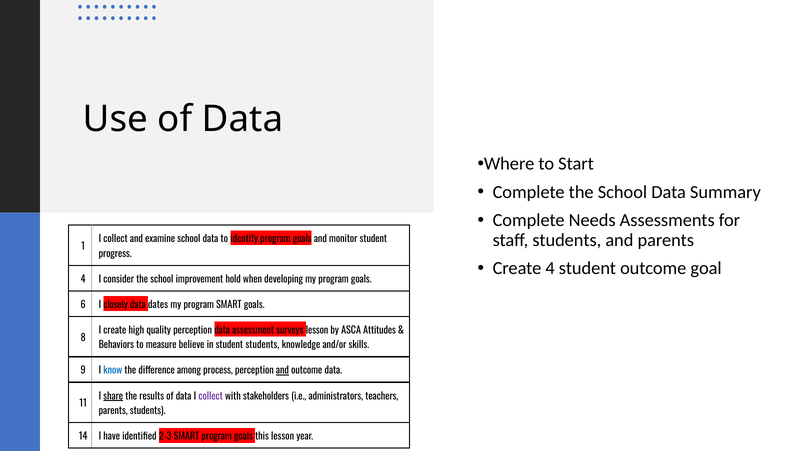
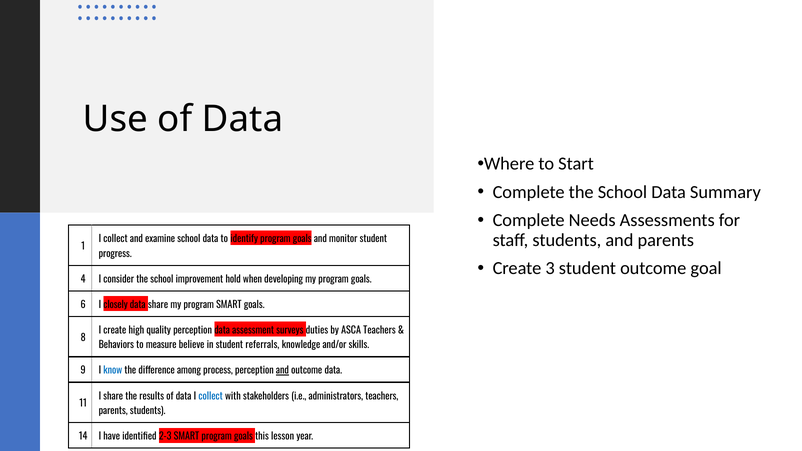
Create 4: 4 -> 3
data dates: dates -> share
surveys lesson: lesson -> duties
ASCA Attitudes: Attitudes -> Teachers
student students: students -> referrals
share at (113, 396) underline: present -> none
collect at (211, 396) colour: purple -> blue
